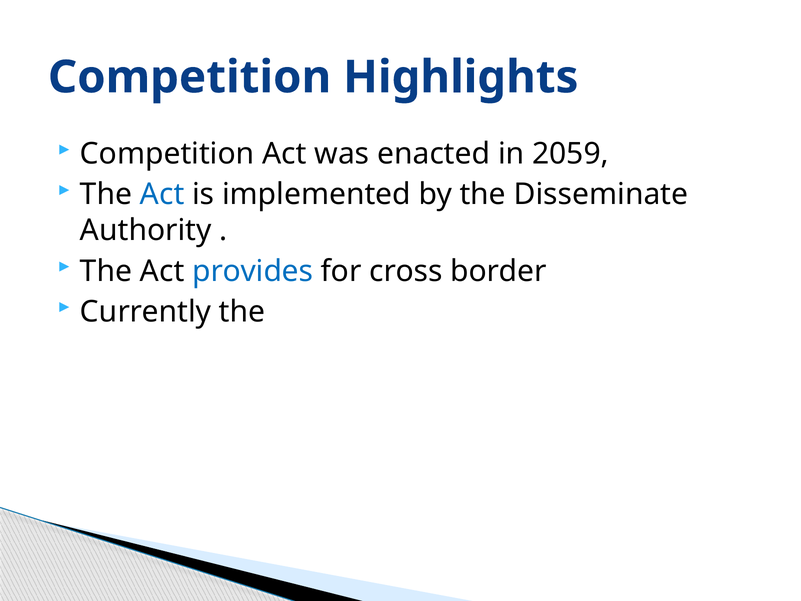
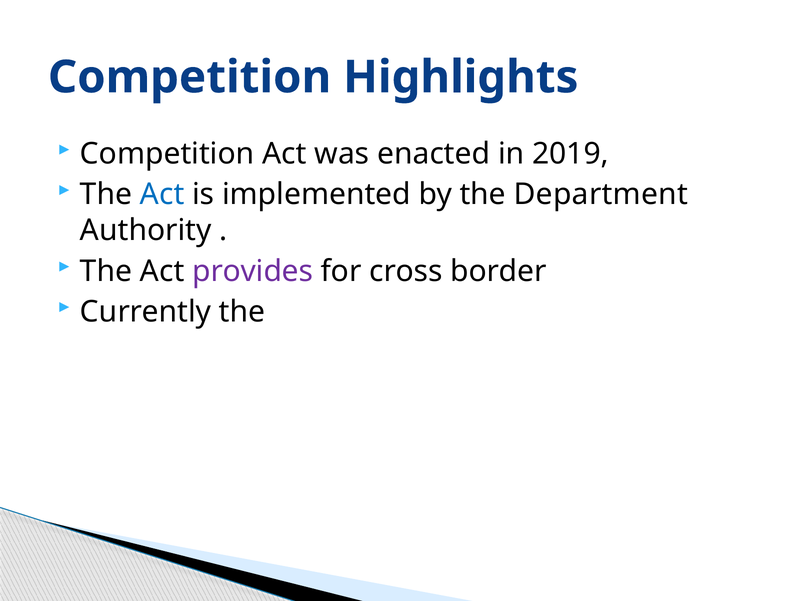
2059: 2059 -> 2019
Disseminate: Disseminate -> Department
provides colour: blue -> purple
